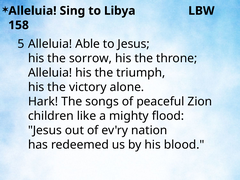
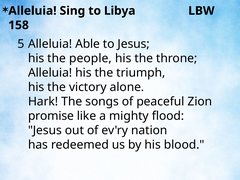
sorrow: sorrow -> people
children: children -> promise
